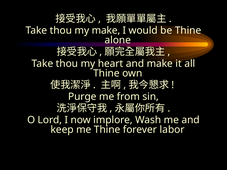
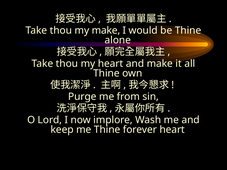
forever labor: labor -> heart
